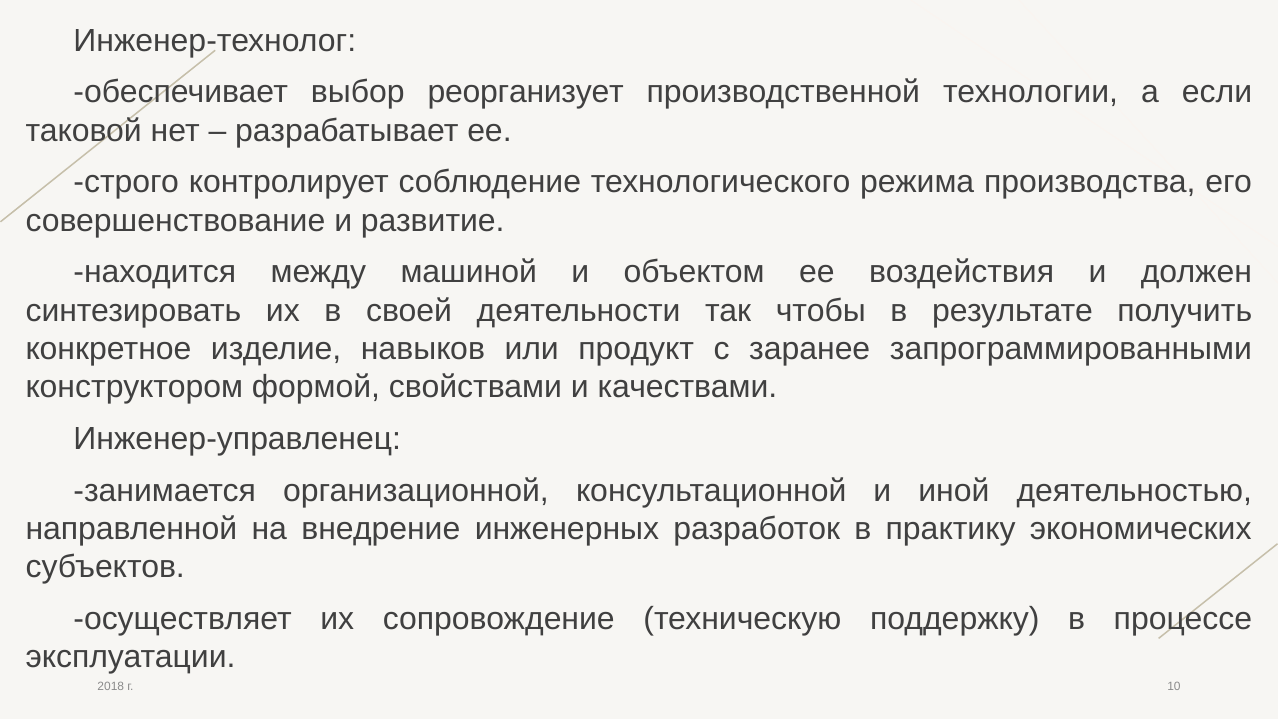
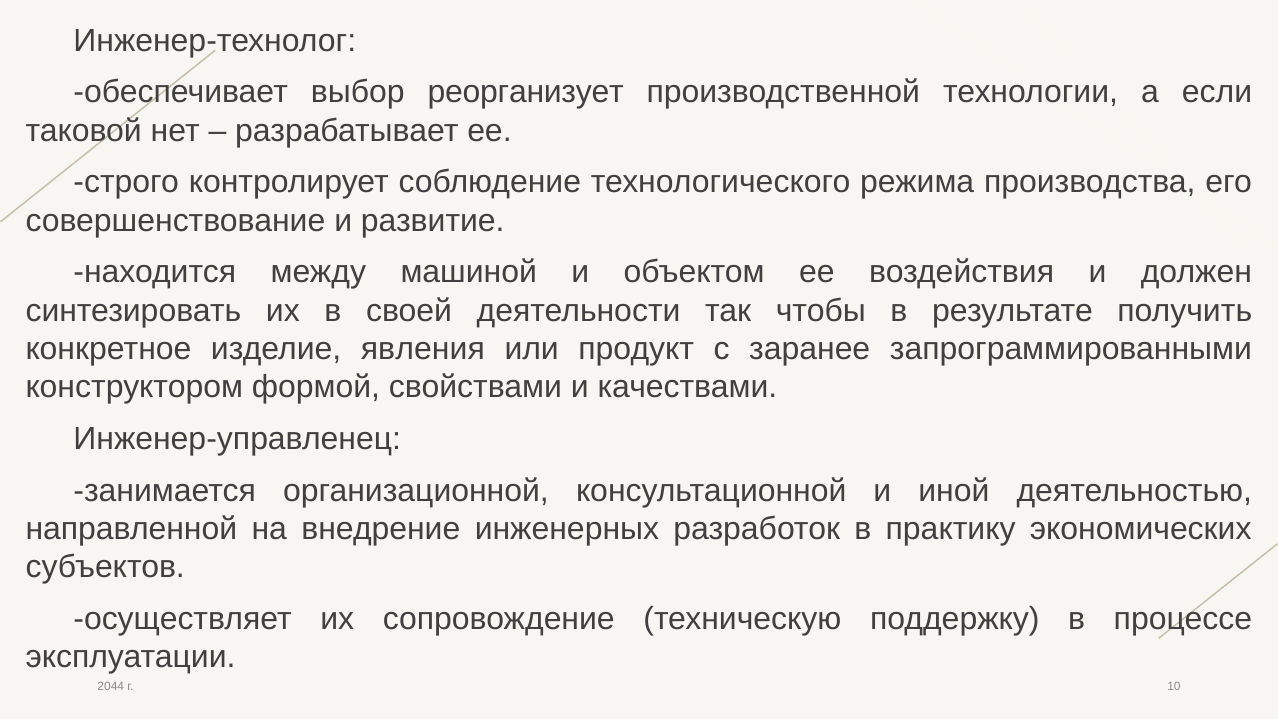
навыков: навыков -> явления
2018: 2018 -> 2044
